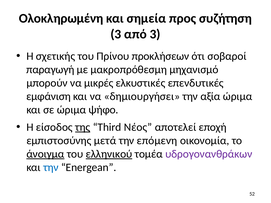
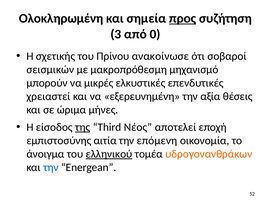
προς underline: none -> present
από 3: 3 -> 0
προκλήσεων: προκλήσεων -> ανακοίνωσε
παραγωγή: παραγωγή -> σεισμικών
εμφάνιση: εμφάνιση -> χρειαστεί
δημιουργήσει: δημιουργήσει -> εξερευνημένη
αξία ώριμα: ώριμα -> θέσεις
ψήφο: ψήφο -> μήνες
μετά: μετά -> αιτία
άνοιγμα underline: present -> none
υδρογονανθράκων colour: purple -> orange
